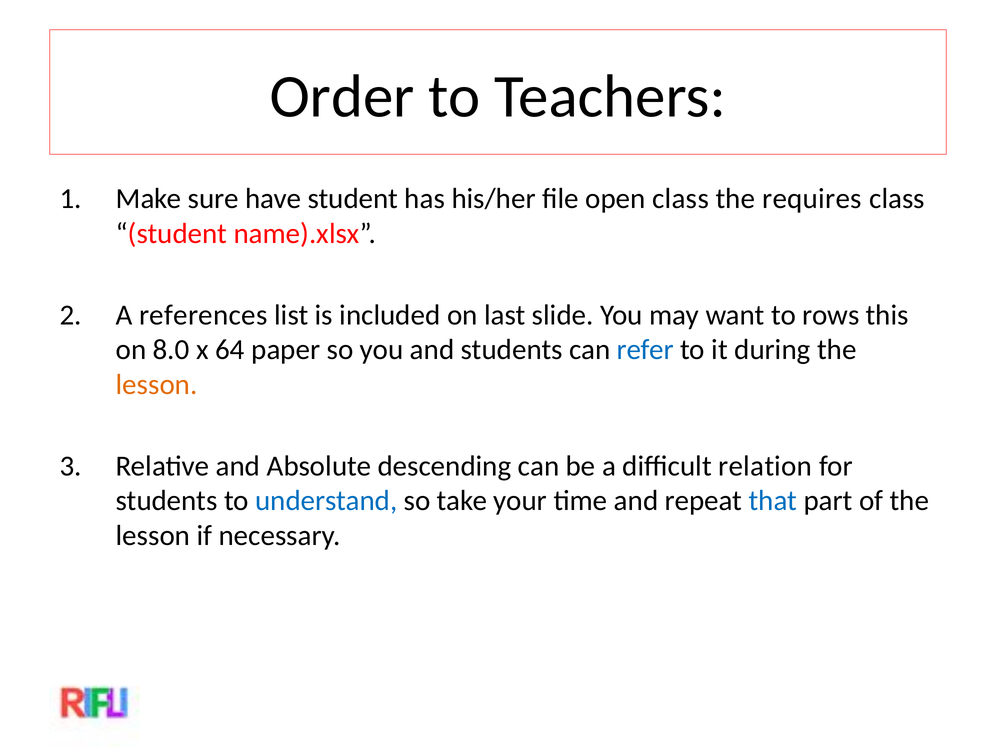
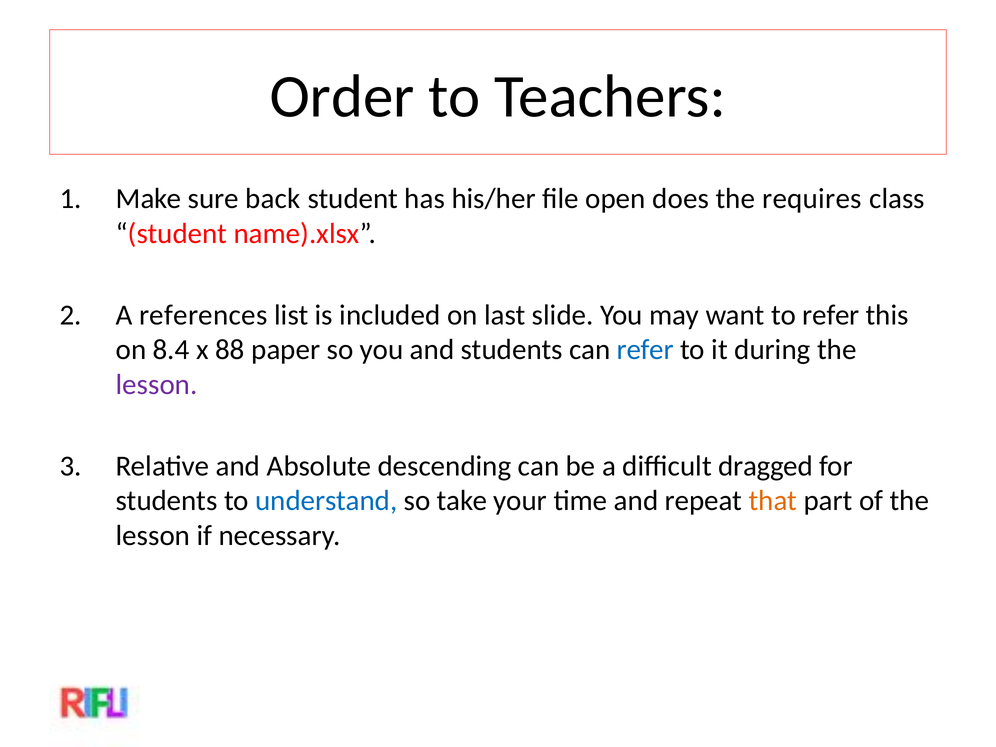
have: have -> back
open class: class -> does
to rows: rows -> refer
8.0: 8.0 -> 8.4
64: 64 -> 88
lesson at (157, 385) colour: orange -> purple
relation: relation -> dragged
that colour: blue -> orange
